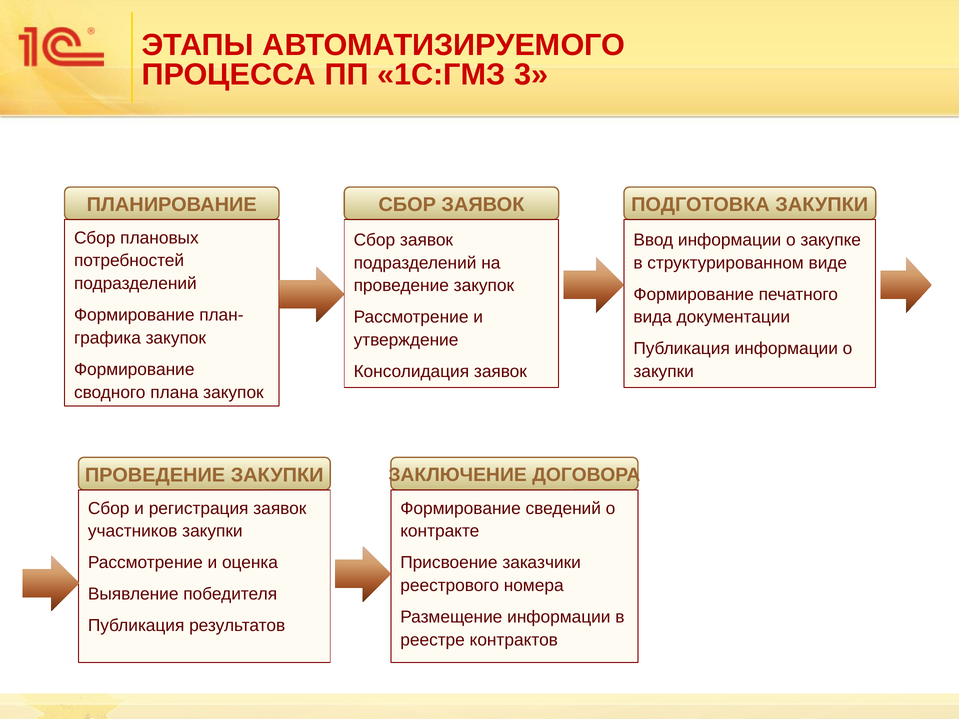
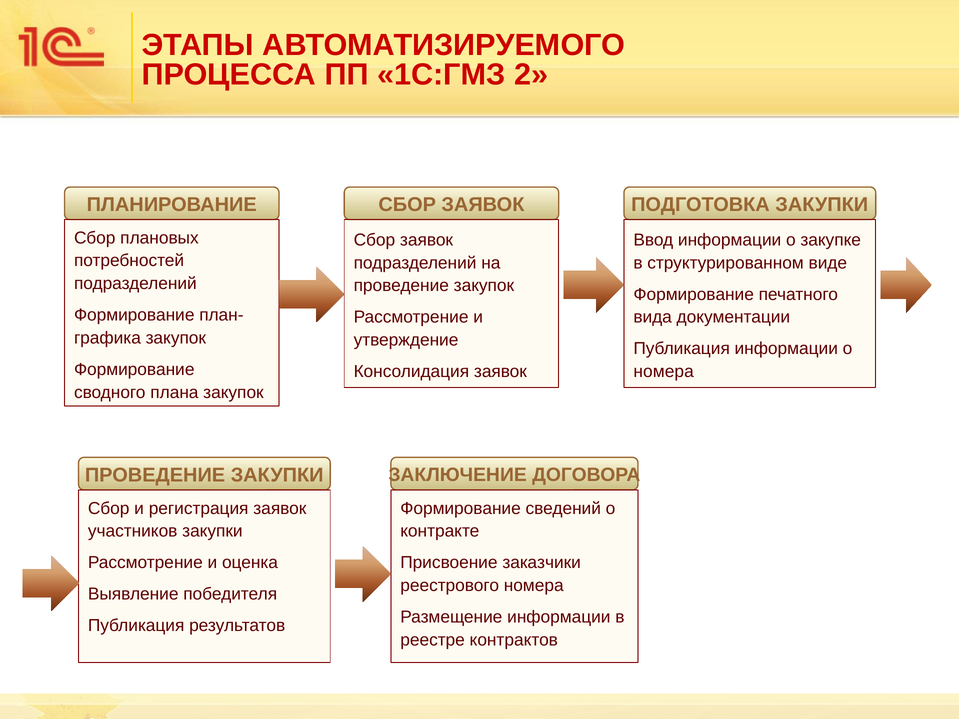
3: 3 -> 2
закупки at (664, 372): закупки -> номера
